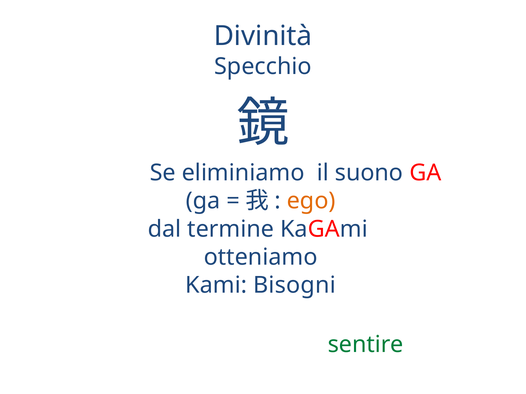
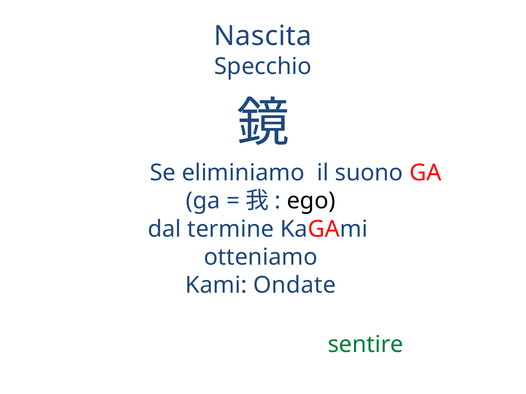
Divinità: Divinità -> Nascita
ego colour: orange -> black
Bisogni: Bisogni -> Ondate
